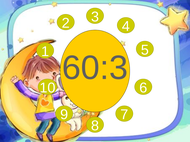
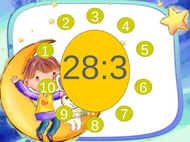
60:3: 60:3 -> 28:3
